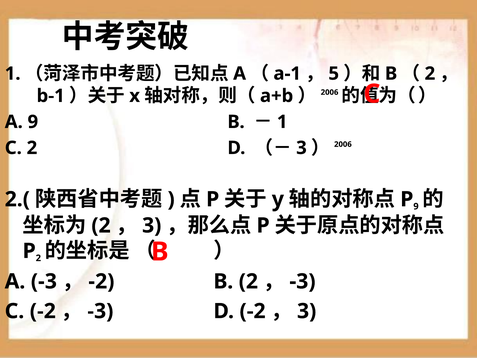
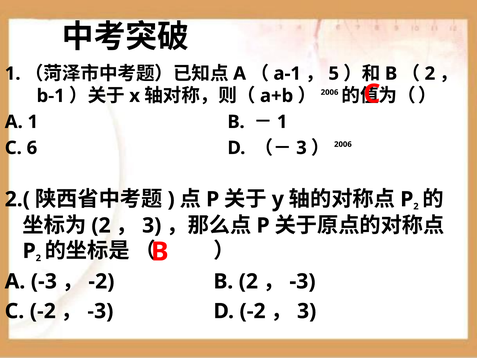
A 9: 9 -> 1
C 2: 2 -> 6
9 at (416, 206): 9 -> 2
